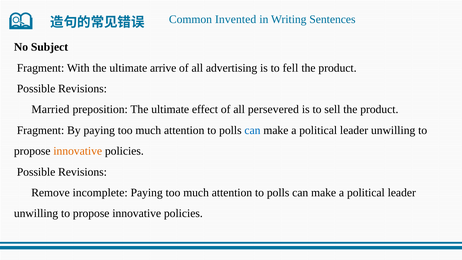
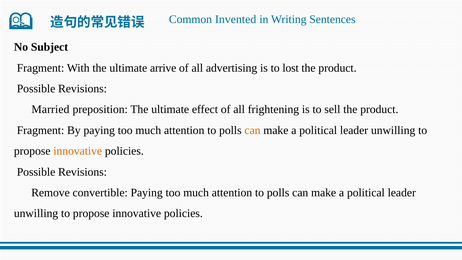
fell: fell -> lost
persevered: persevered -> frightening
can at (252, 130) colour: blue -> orange
incomplete: incomplete -> convertible
